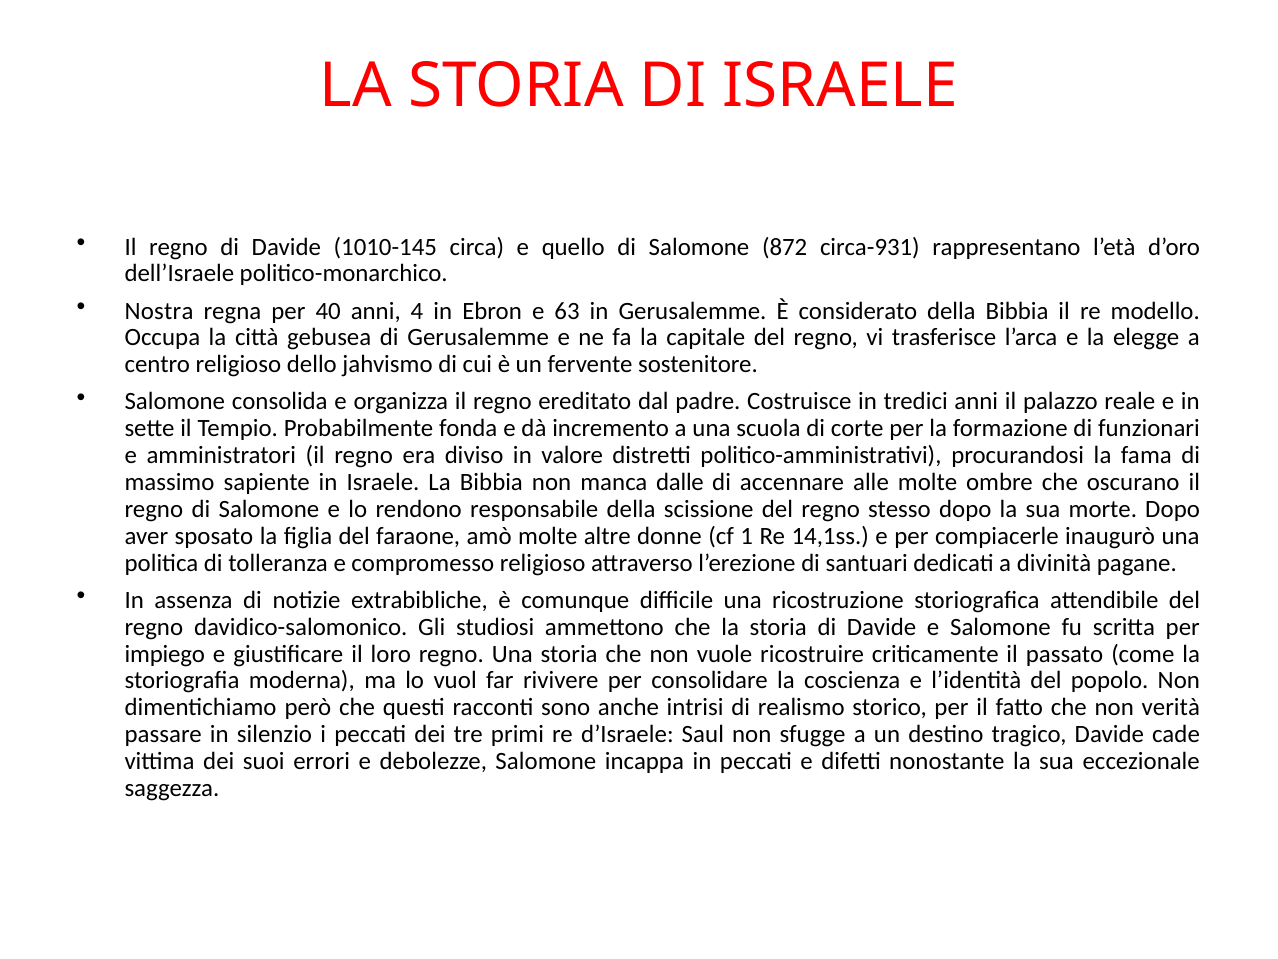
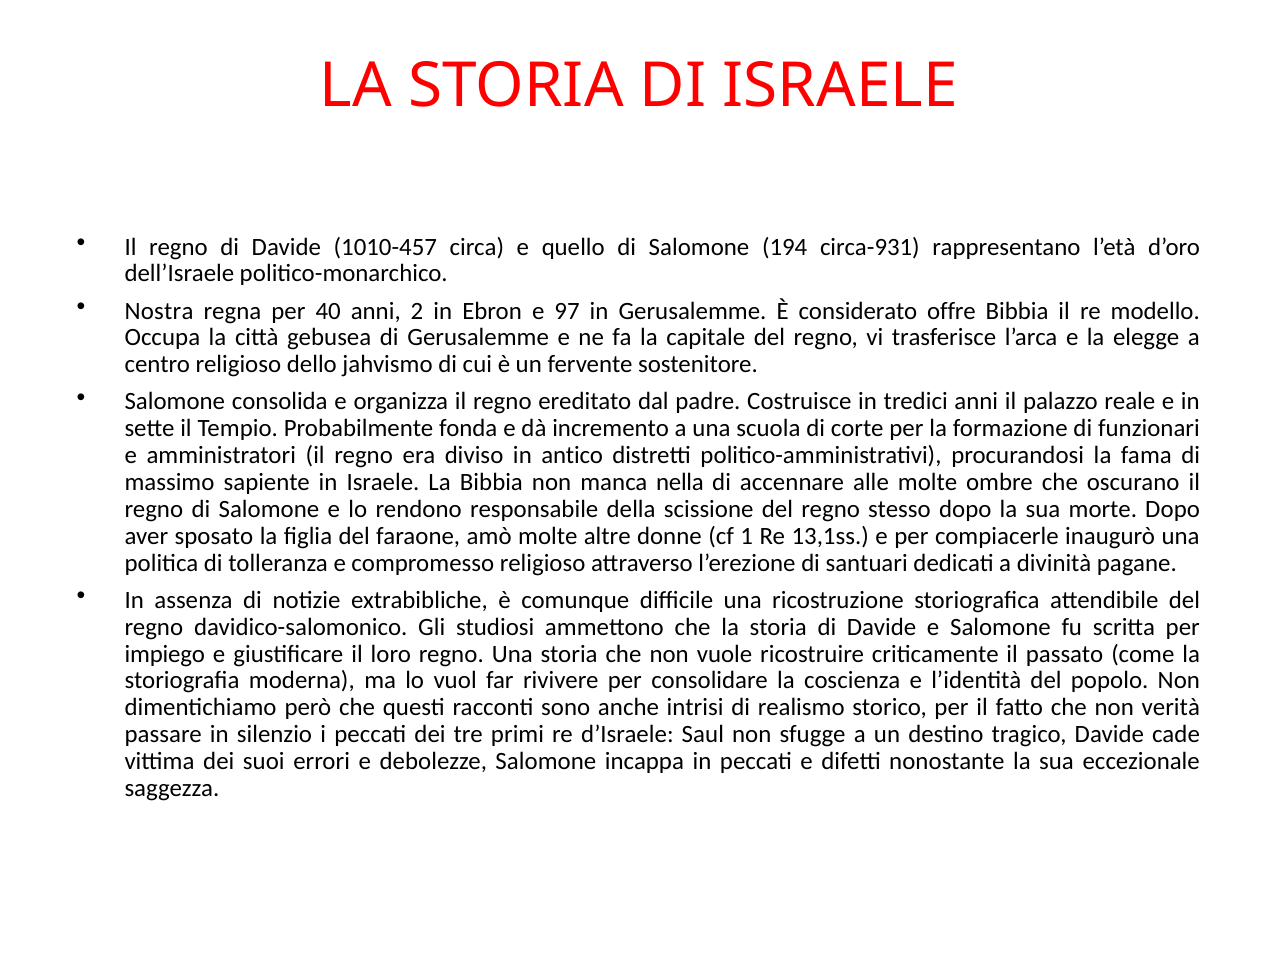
1010-145: 1010-145 -> 1010-457
872: 872 -> 194
4: 4 -> 2
63: 63 -> 97
considerato della: della -> offre
valore: valore -> antico
dalle: dalle -> nella
14,1ss: 14,1ss -> 13,1ss
